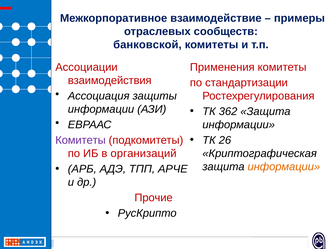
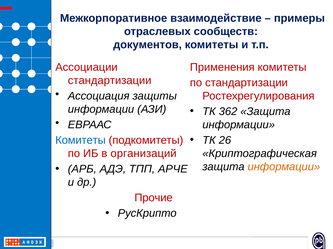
банковской: банковской -> документов
взаимодействия at (110, 81): взаимодействия -> стандартизации
Комитеты at (81, 141) colour: purple -> blue
